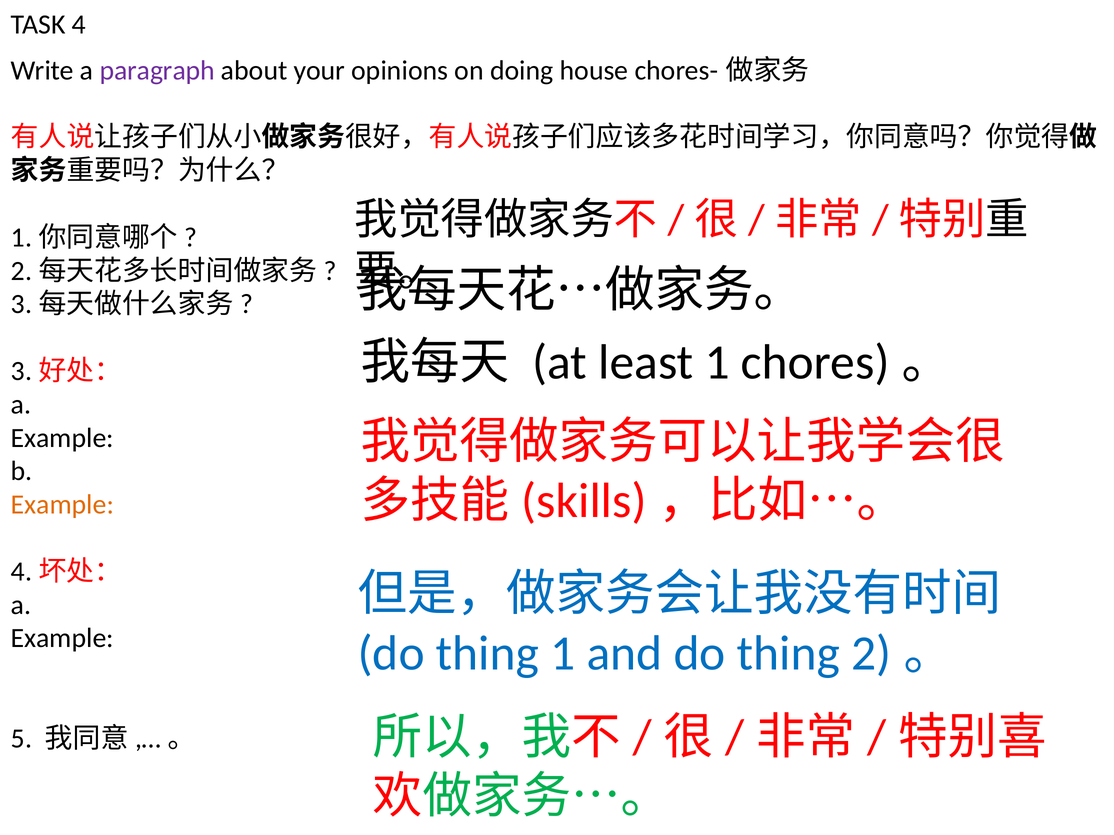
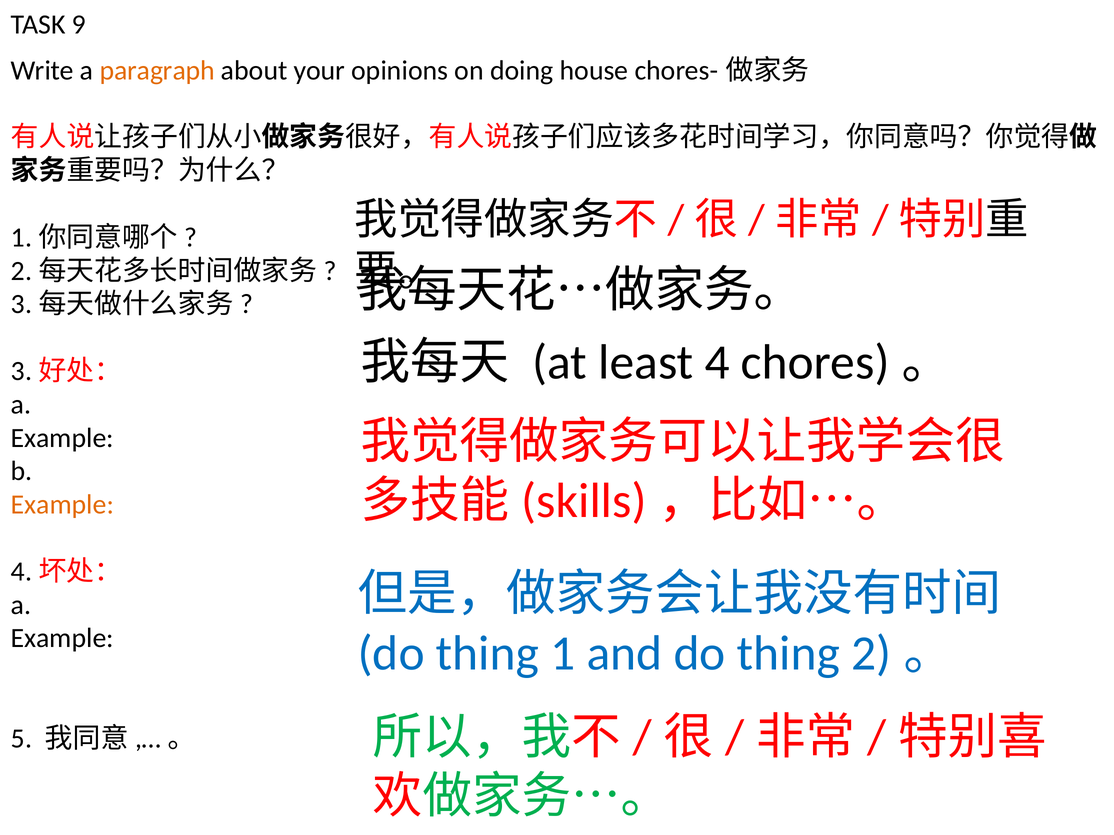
4: 4 -> 9
paragraph colour: purple -> orange
least 1: 1 -> 4
